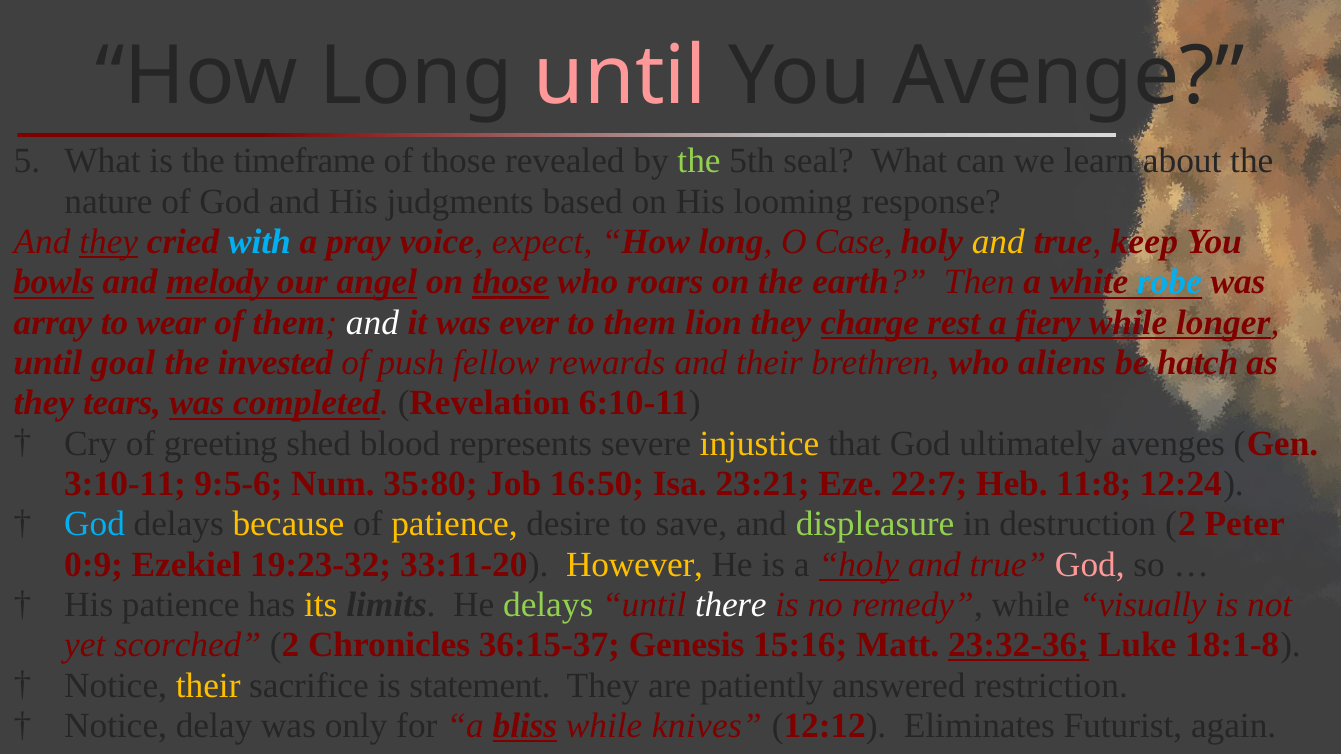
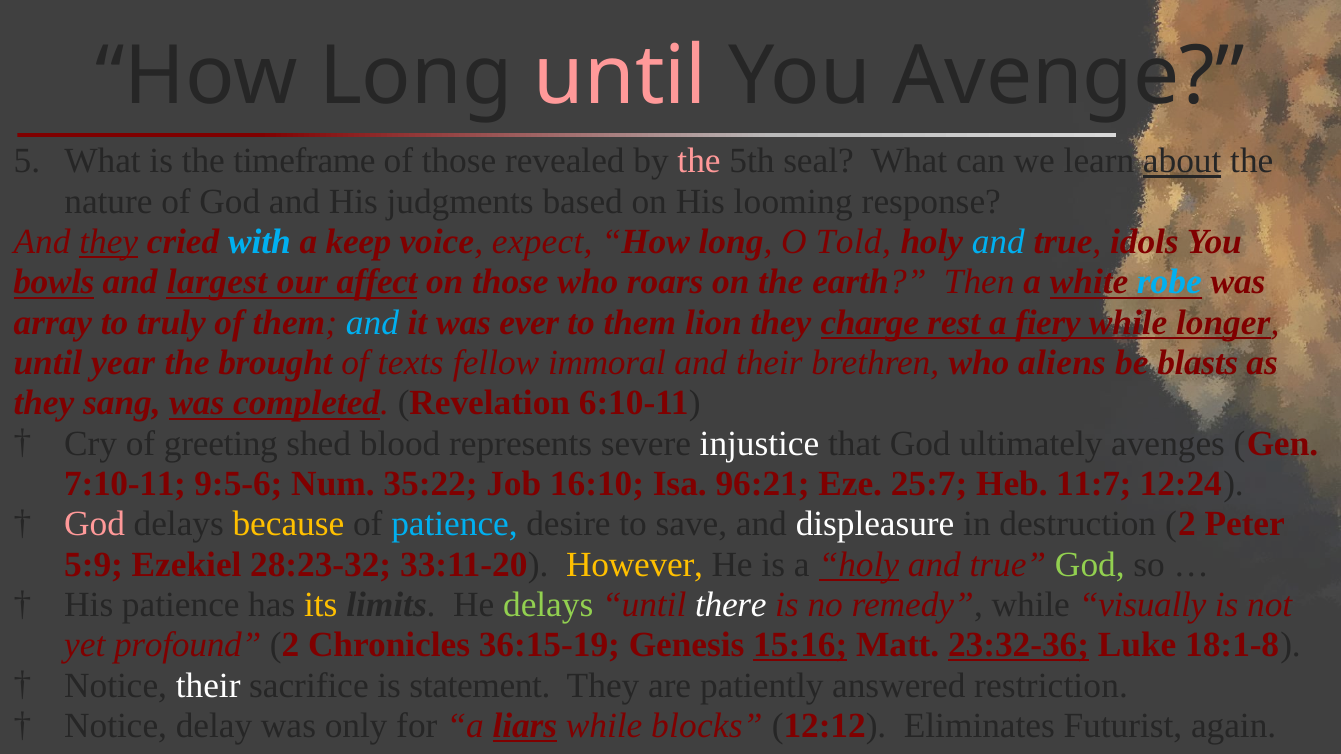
the at (699, 161) colour: light green -> pink
about underline: none -> present
pray: pray -> keep
Case: Case -> Told
and at (998, 242) colour: yellow -> light blue
keep: keep -> idols
melody: melody -> largest
angel: angel -> affect
those at (510, 282) underline: present -> none
wear: wear -> truly
and at (372, 323) colour: white -> light blue
goal: goal -> year
invested: invested -> brought
push: push -> texts
rewards: rewards -> immoral
hatch: hatch -> blasts
tears: tears -> sang
injustice colour: yellow -> white
3:10-11: 3:10-11 -> 7:10-11
35:80: 35:80 -> 35:22
16:50: 16:50 -> 16:10
23:21: 23:21 -> 96:21
22:7: 22:7 -> 25:7
11:8: 11:8 -> 11:7
God at (95, 524) colour: light blue -> pink
patience at (454, 524) colour: yellow -> light blue
displeasure colour: light green -> white
0:9: 0:9 -> 5:9
19:23-32: 19:23-32 -> 28:23-32
God at (1090, 565) colour: pink -> light green
scorched: scorched -> profound
36:15-37: 36:15-37 -> 36:15-19
15:16 underline: none -> present
their at (208, 686) colour: yellow -> white
bliss: bliss -> liars
knives: knives -> blocks
